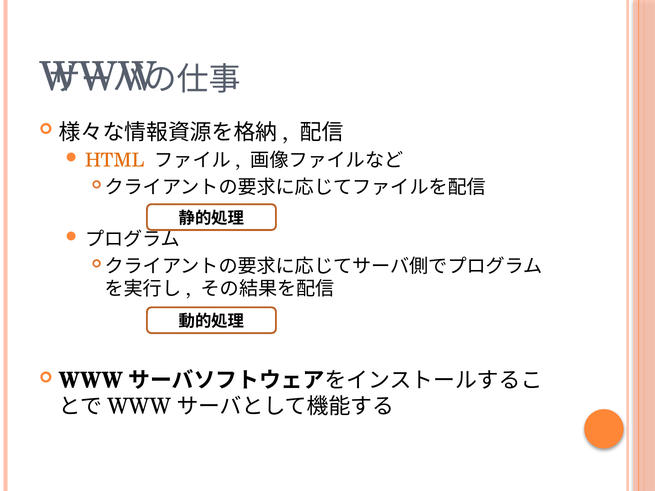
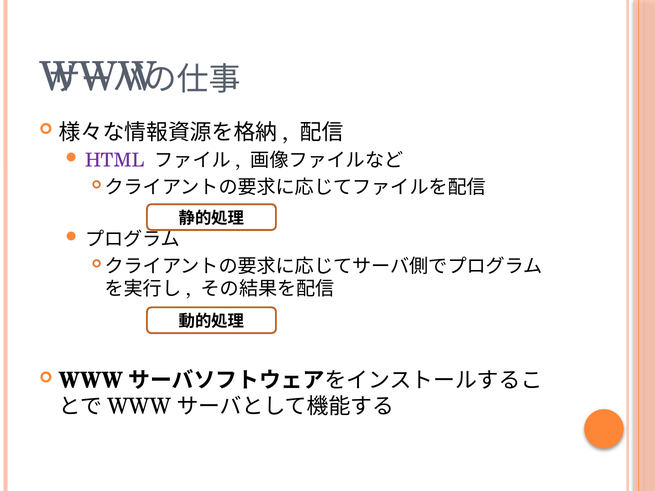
HTML colour: orange -> purple
